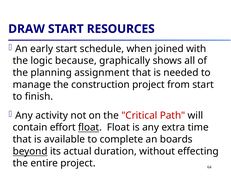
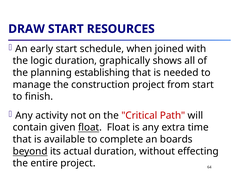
logic because: because -> duration
assignment: assignment -> establishing
effort: effort -> given
